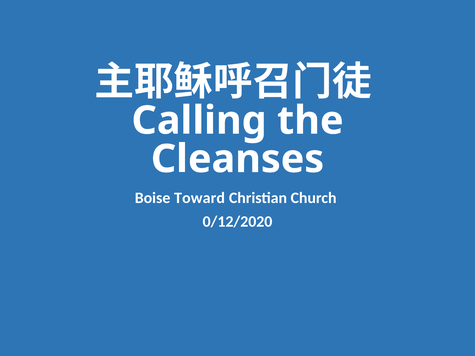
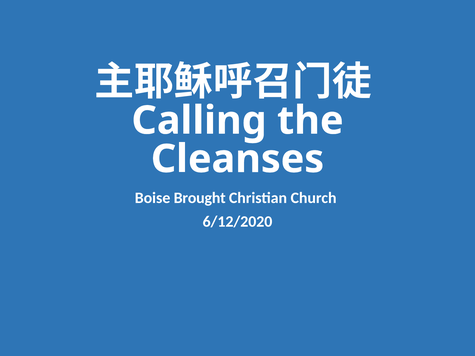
Toward: Toward -> Brought
0/12/2020: 0/12/2020 -> 6/12/2020
